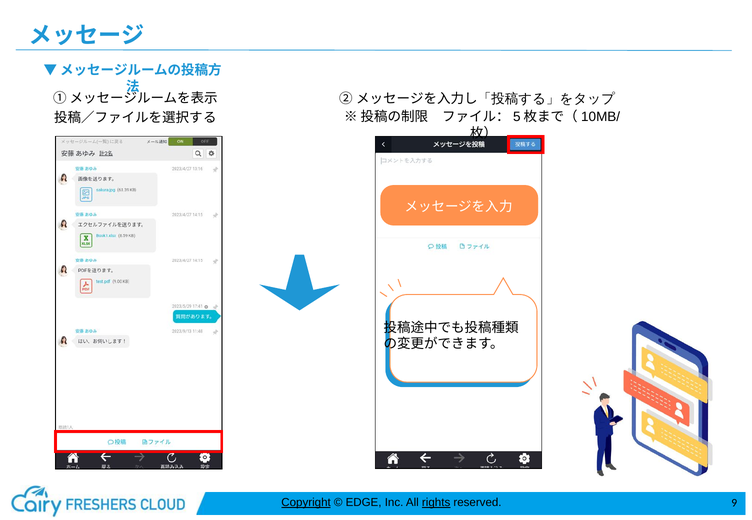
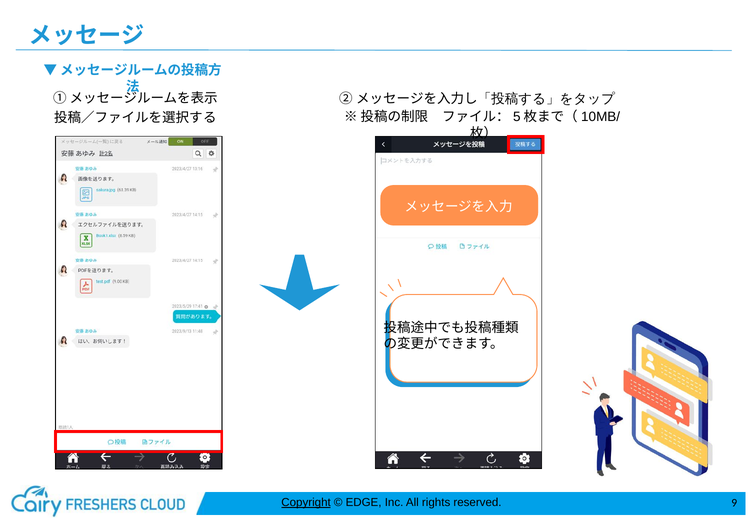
rights underline: present -> none
